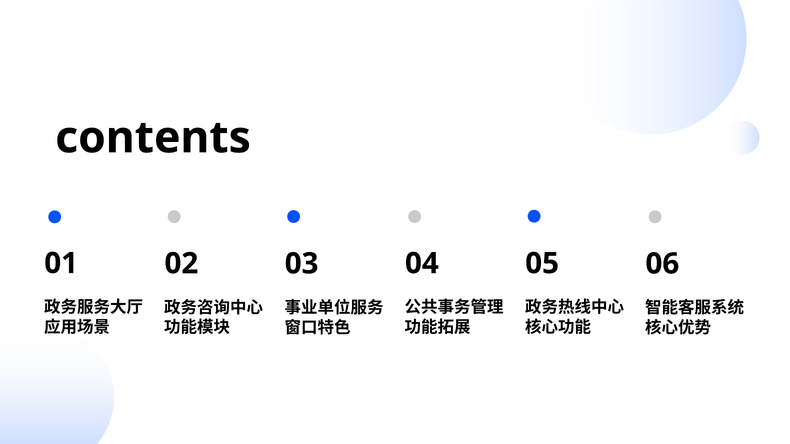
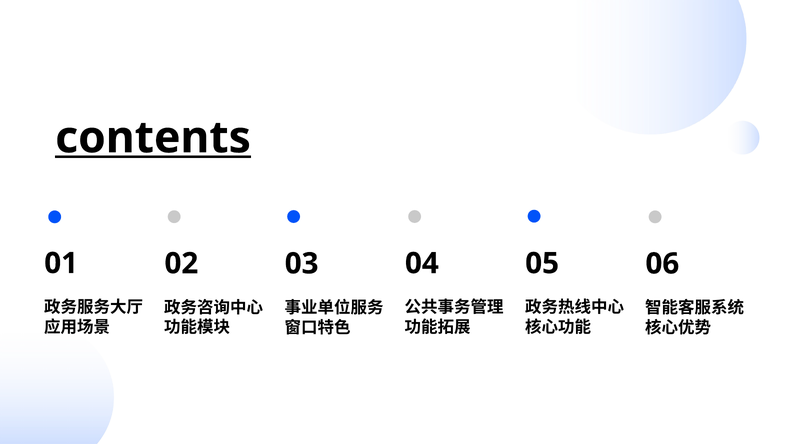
contents underline: none -> present
